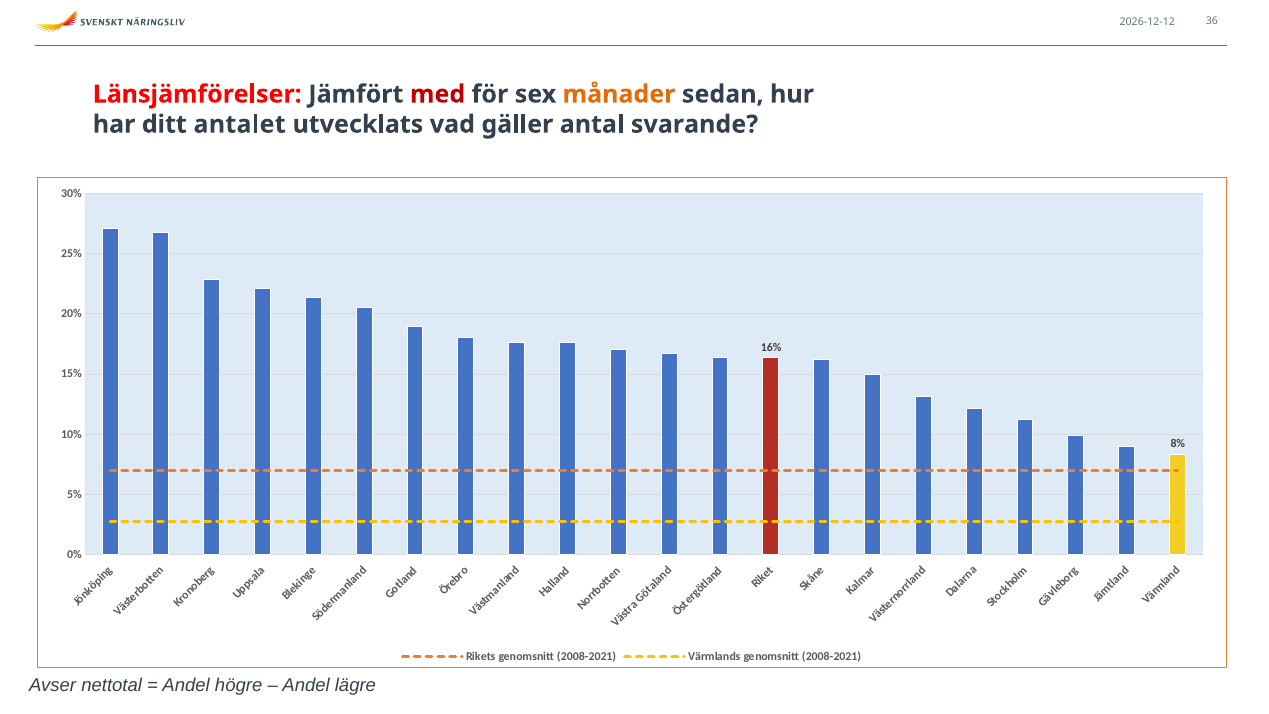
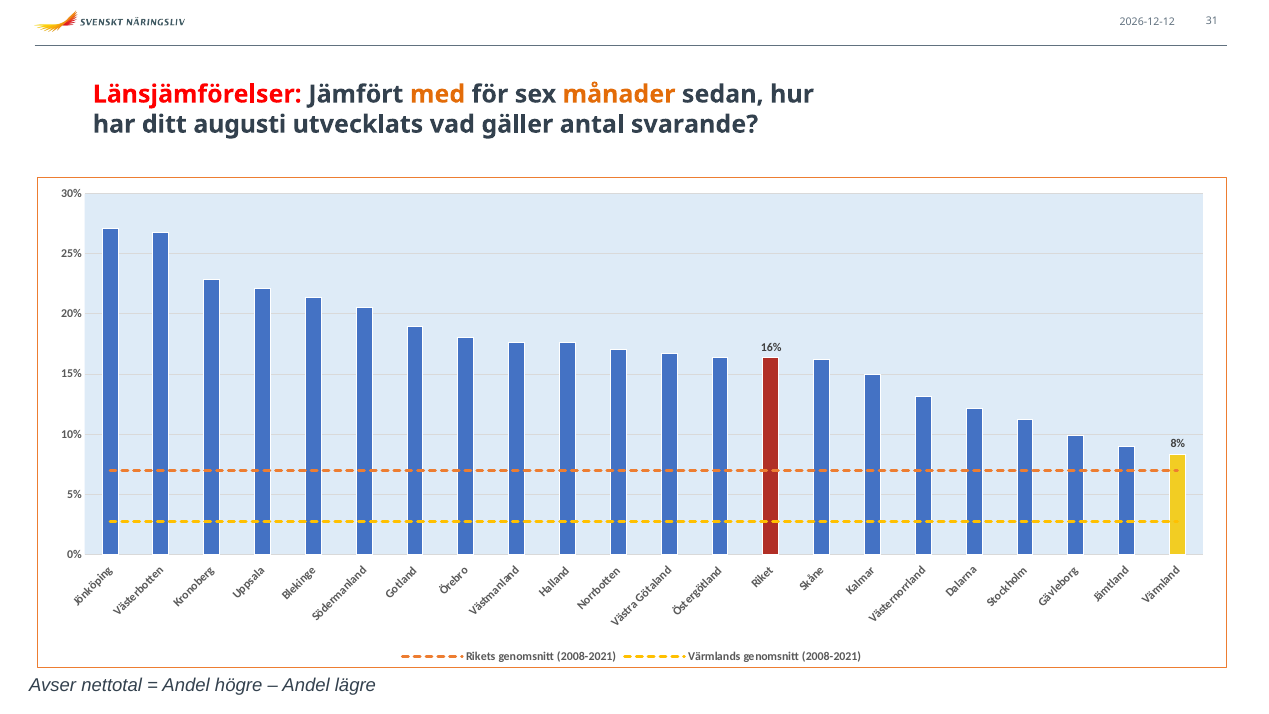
36: 36 -> 31
med colour: red -> orange
antalet: antalet -> augusti
